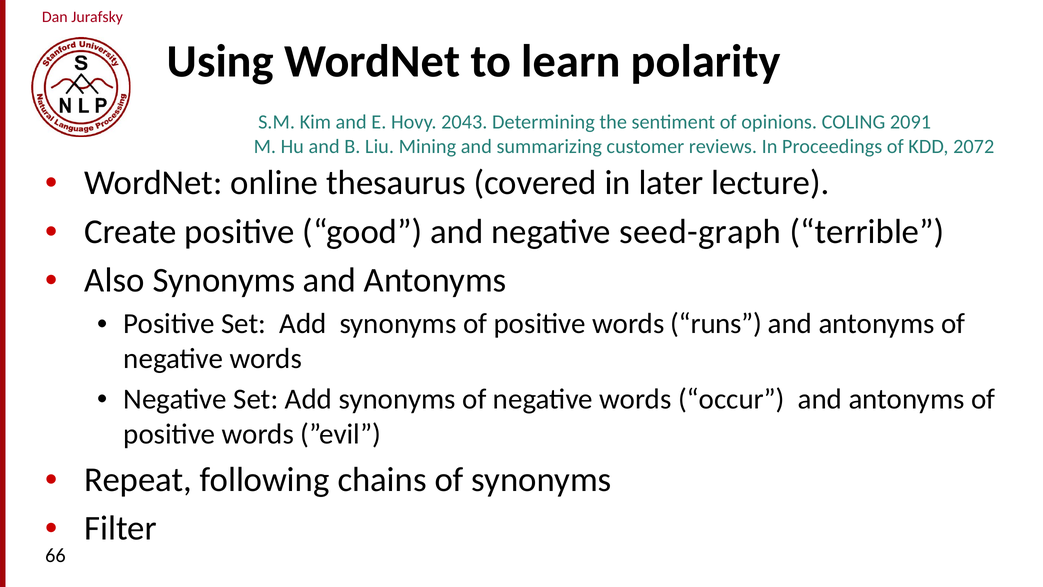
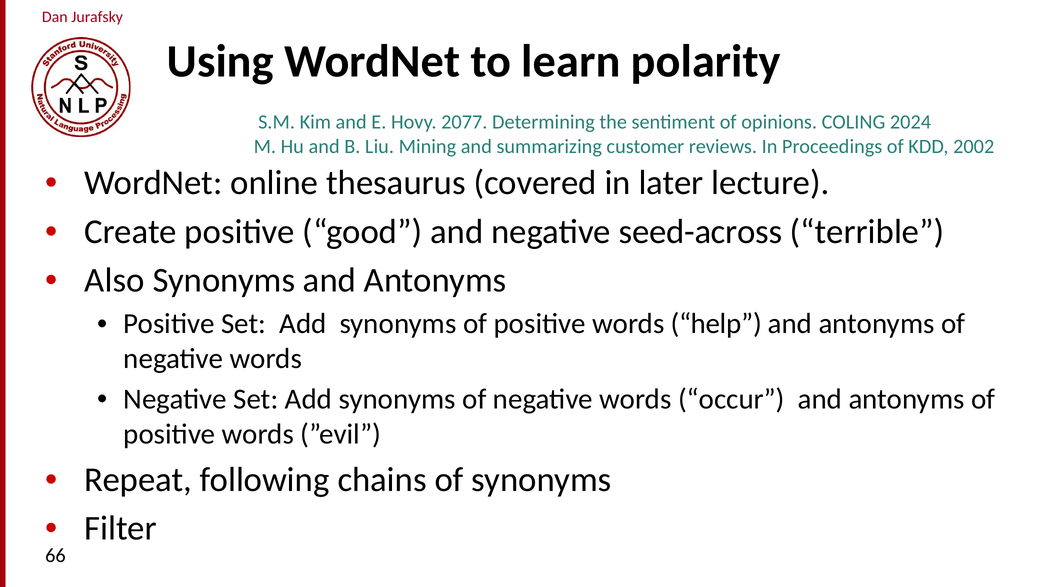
2043: 2043 -> 2077
2091: 2091 -> 2024
2072: 2072 -> 2002
seed-graph: seed-graph -> seed-across
runs: runs -> help
